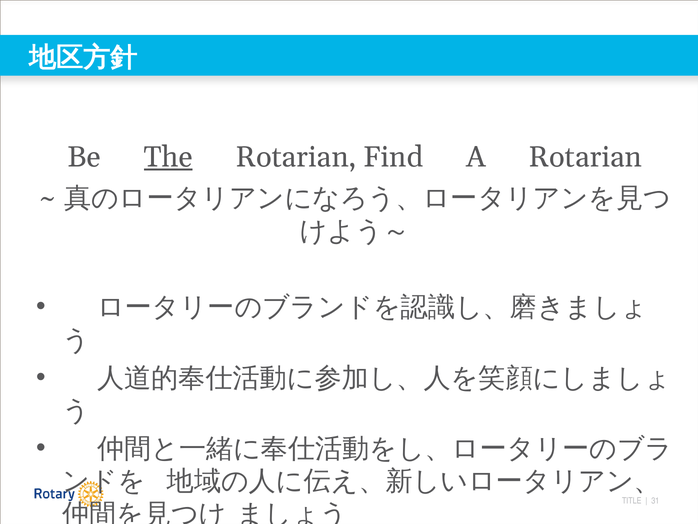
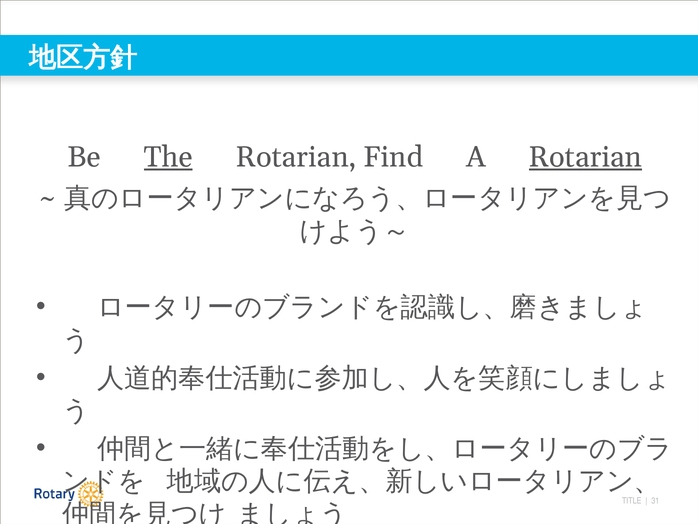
Rotarian at (585, 157) underline: none -> present
